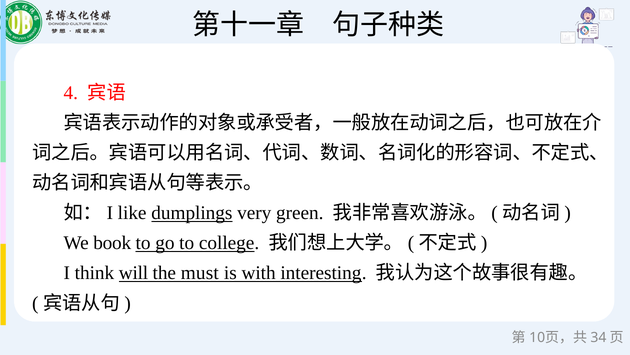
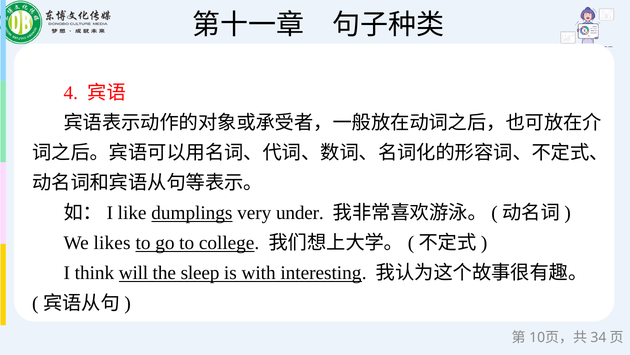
green: green -> under
book: book -> likes
must: must -> sleep
